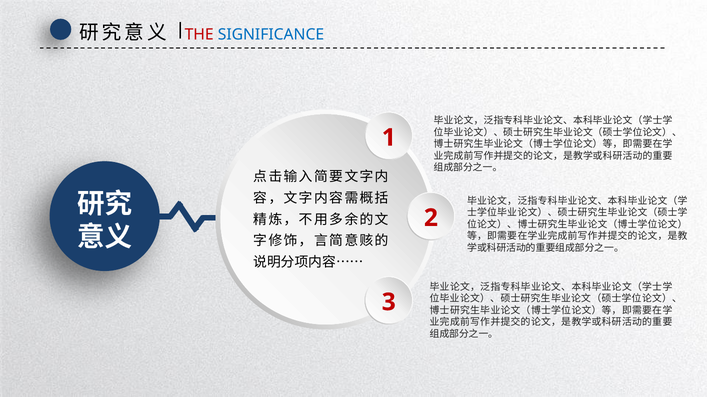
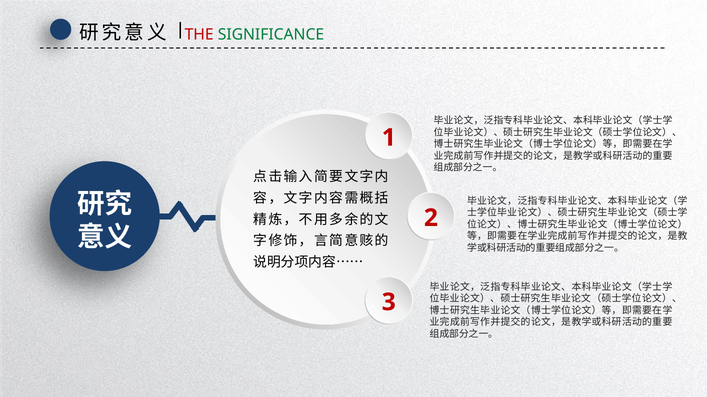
SIGNIFICANCE colour: blue -> green
